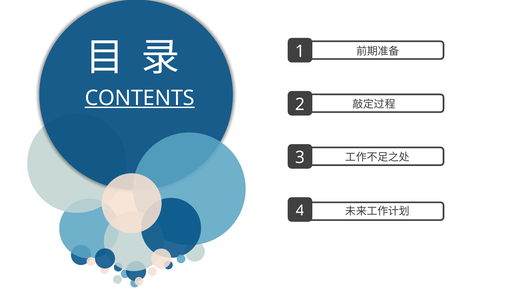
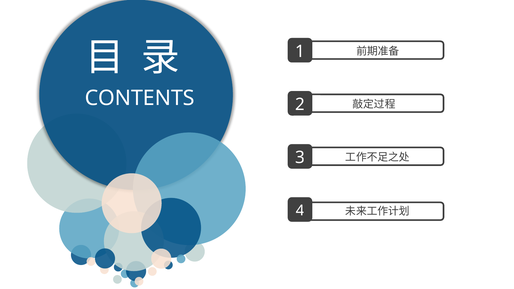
CONTENTS underline: present -> none
